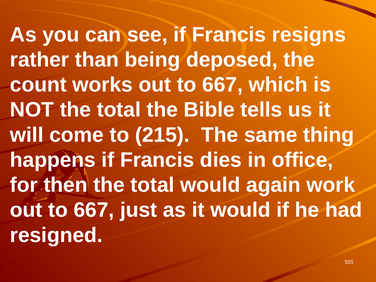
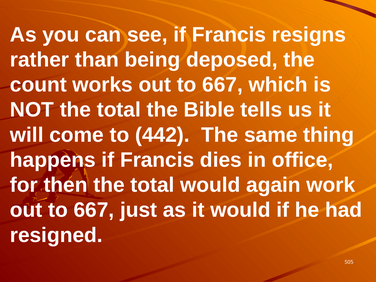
215: 215 -> 442
